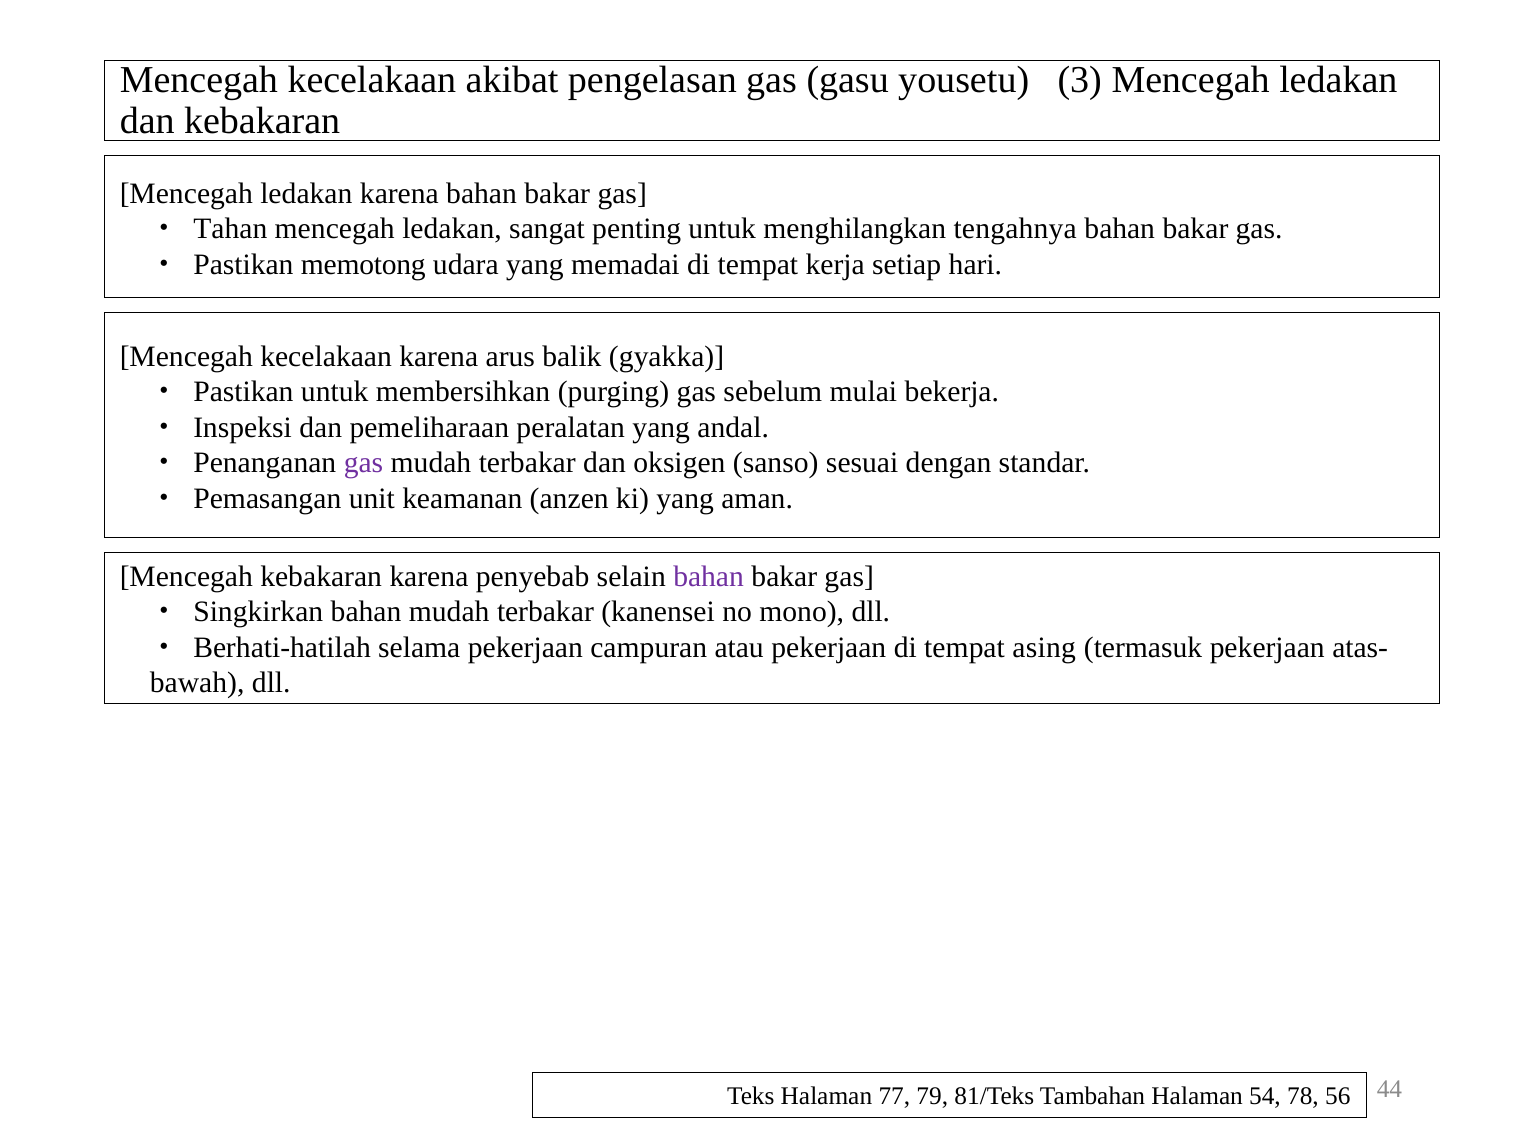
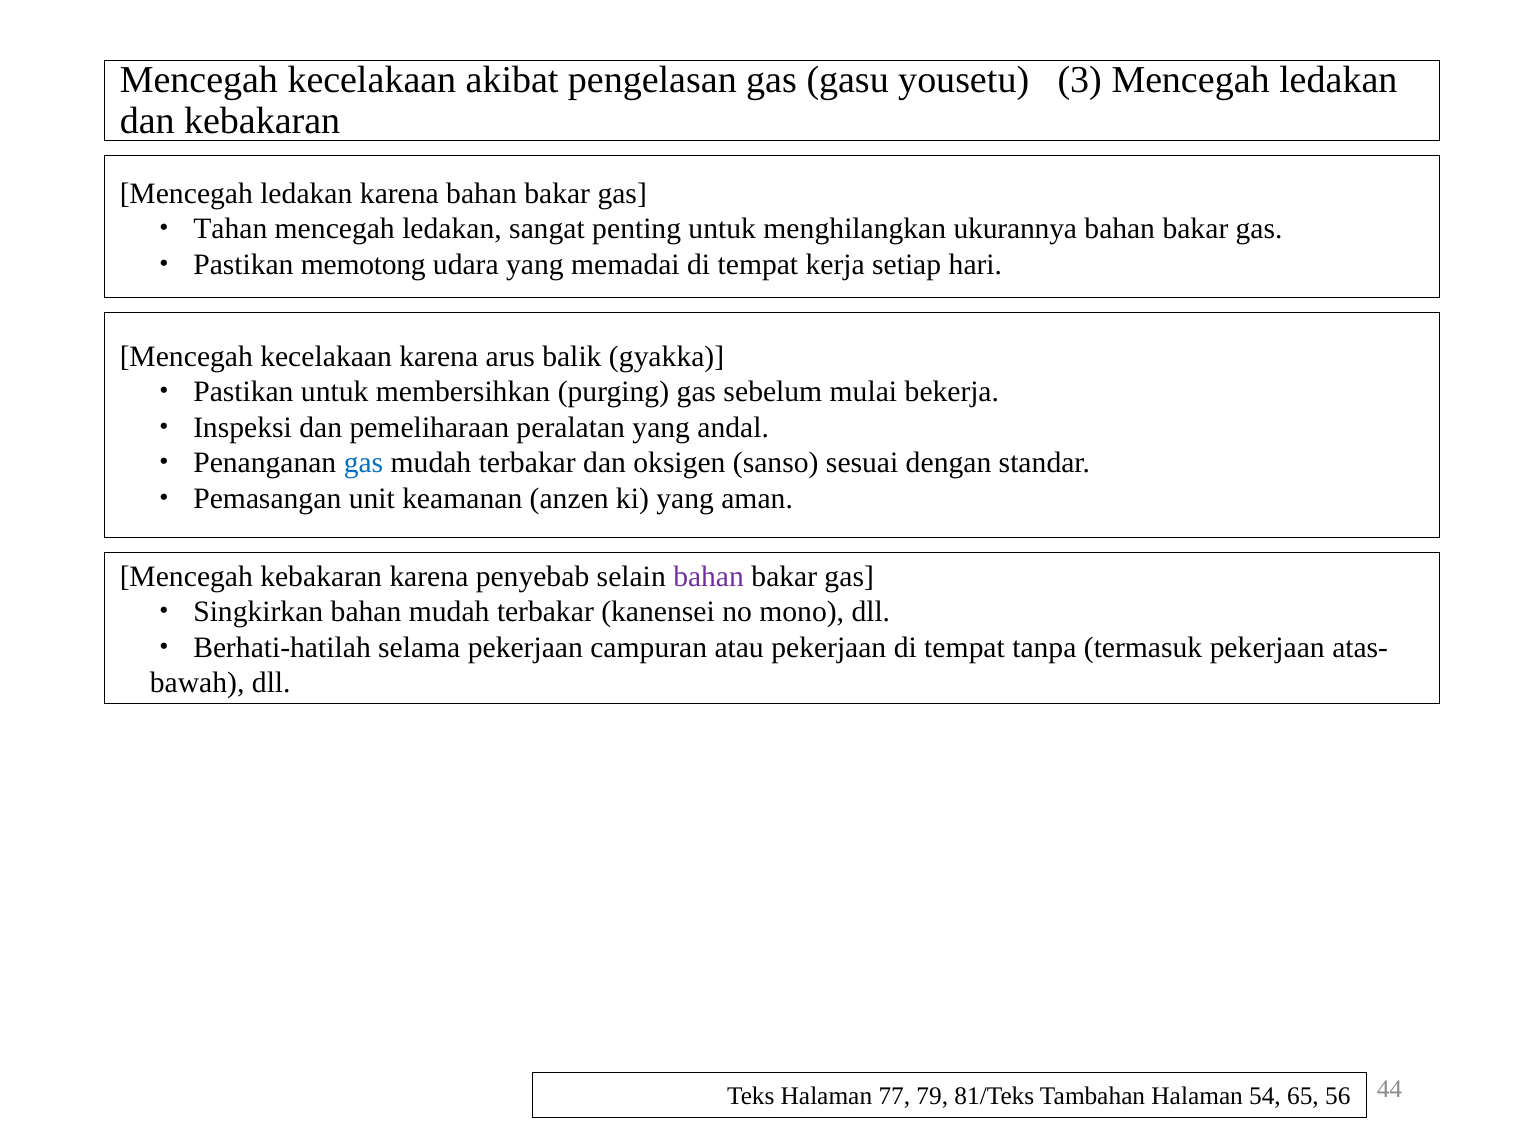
tengahnya: tengahnya -> ukurannya
gas at (363, 463) colour: purple -> blue
asing: asing -> tanpa
78: 78 -> 65
